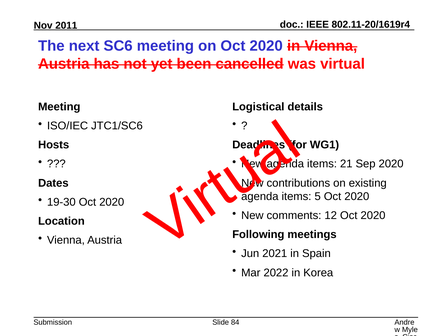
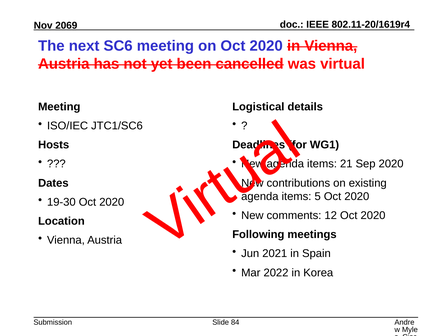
2011: 2011 -> 2069
